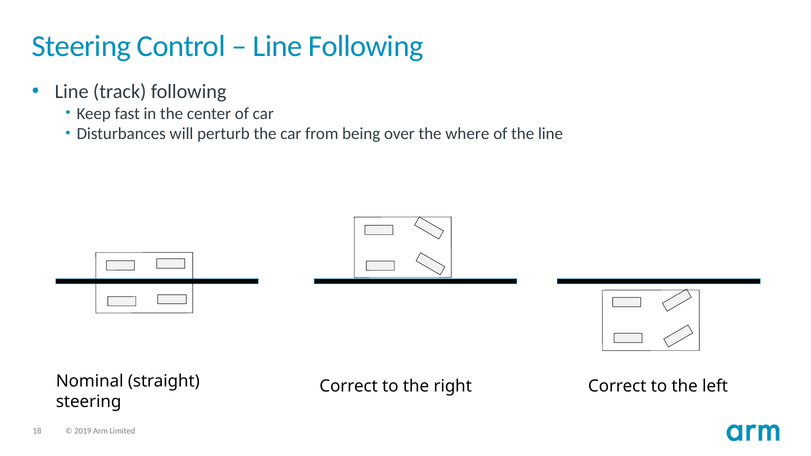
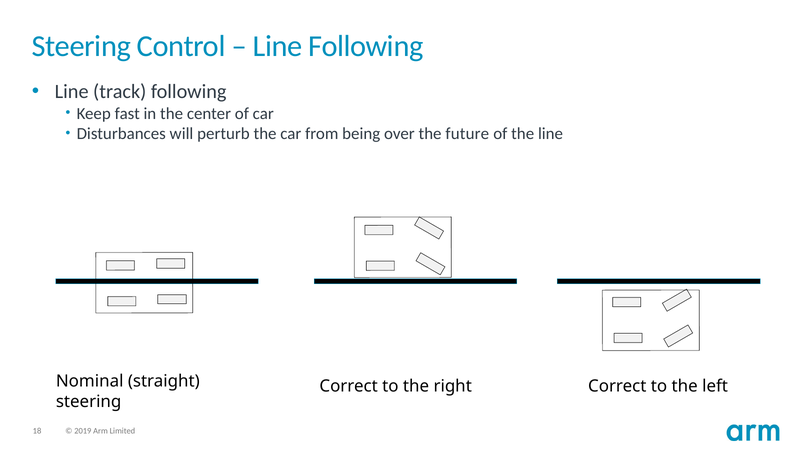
where: where -> future
